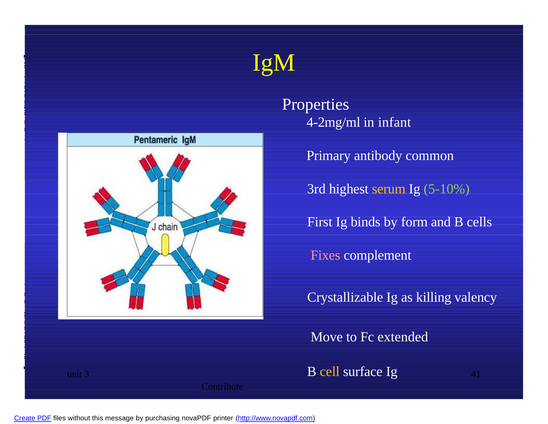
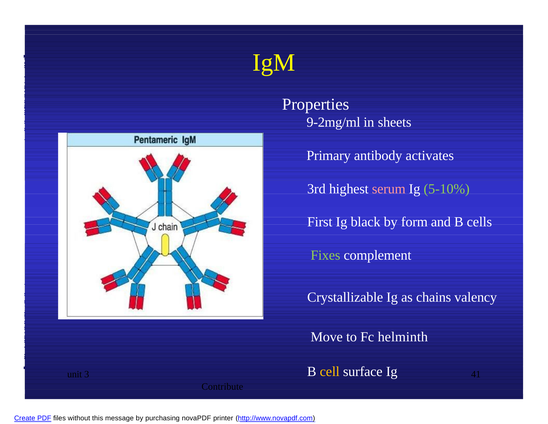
4-2mg/ml: 4-2mg/ml -> 9-2mg/ml
infant: infant -> sheets
common: common -> activates
serum colour: yellow -> pink
binds: binds -> black
Fixes colour: pink -> light green
killing: killing -> chains
extended: extended -> helminth
